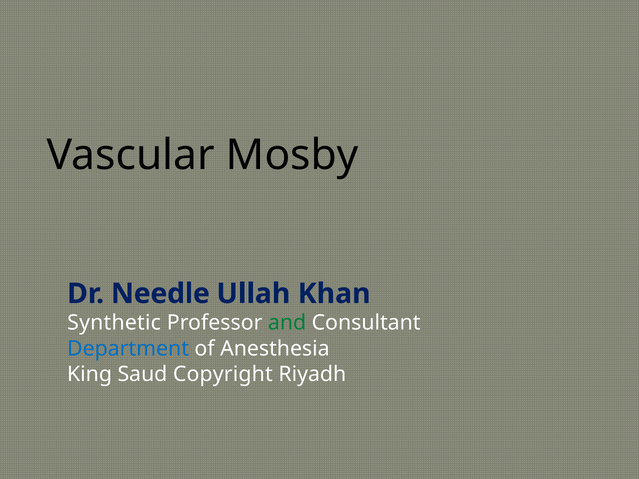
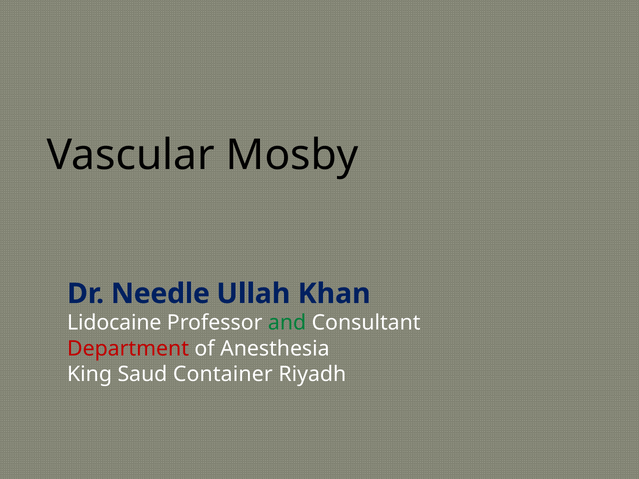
Synthetic: Synthetic -> Lidocaine
Department colour: blue -> red
Copyright: Copyright -> Container
